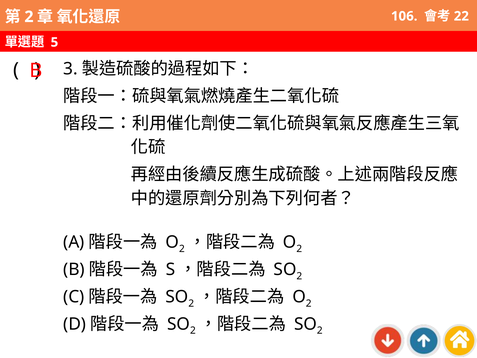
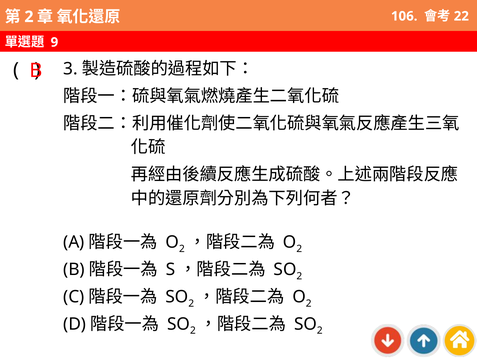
5: 5 -> 9
